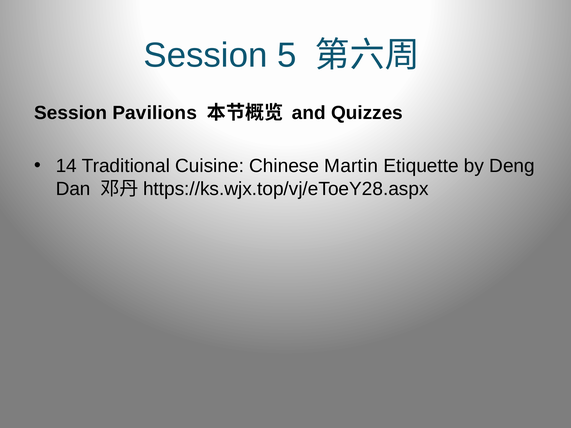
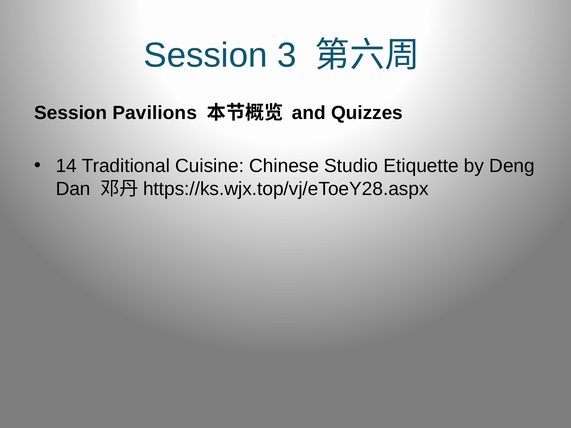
5: 5 -> 3
Martin: Martin -> Studio
